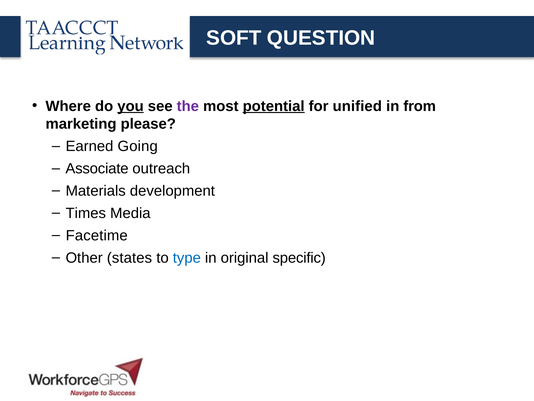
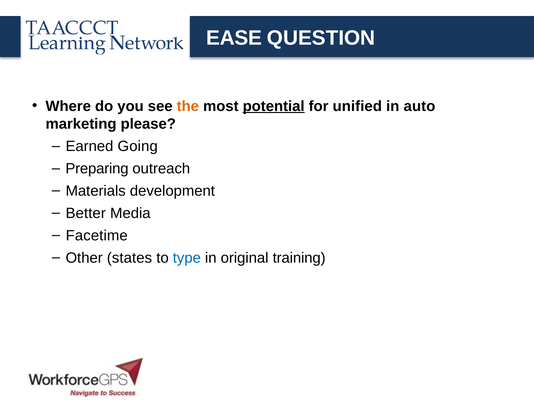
SOFT: SOFT -> EASE
you underline: present -> none
the colour: purple -> orange
from: from -> auto
Associate: Associate -> Preparing
Times: Times -> Better
specific: specific -> training
